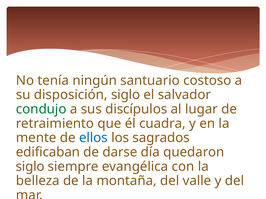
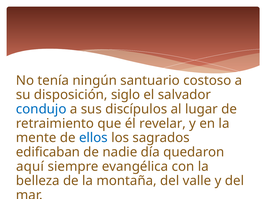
condujo colour: green -> blue
cuadra: cuadra -> revelar
darse: darse -> nadie
siglo at (30, 167): siglo -> aquí
